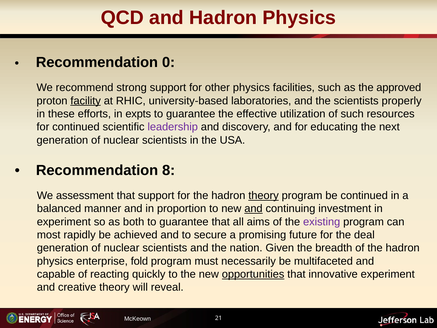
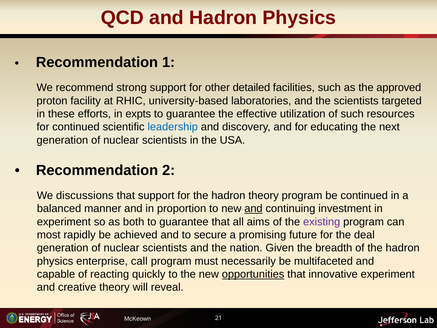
0: 0 -> 1
other physics: physics -> detailed
facility underline: present -> none
properly: properly -> targeted
leadership colour: purple -> blue
8: 8 -> 2
assessment: assessment -> discussions
theory at (264, 195) underline: present -> none
fold: fold -> call
